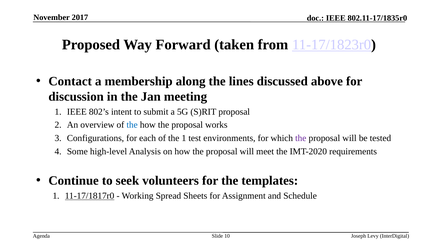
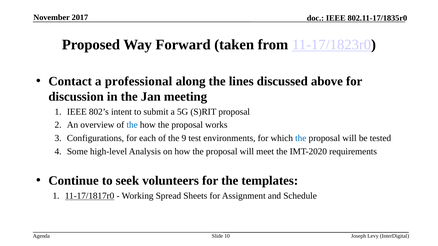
membership: membership -> professional
the 1: 1 -> 9
the at (301, 138) colour: purple -> blue
